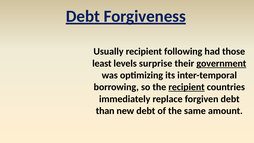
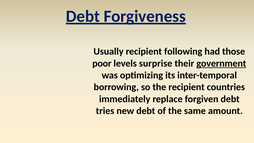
least: least -> poor
recipient at (187, 87) underline: present -> none
than: than -> tries
